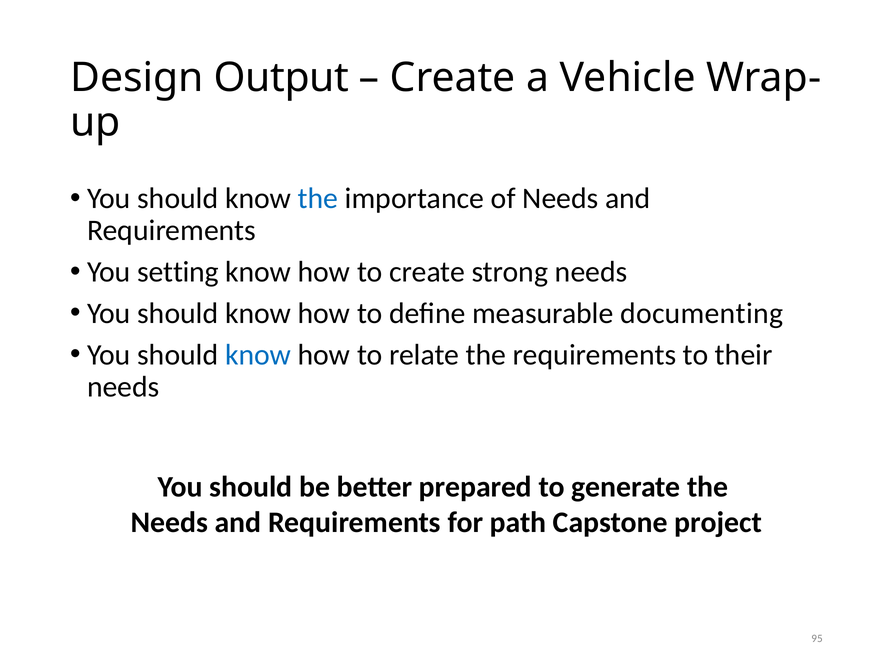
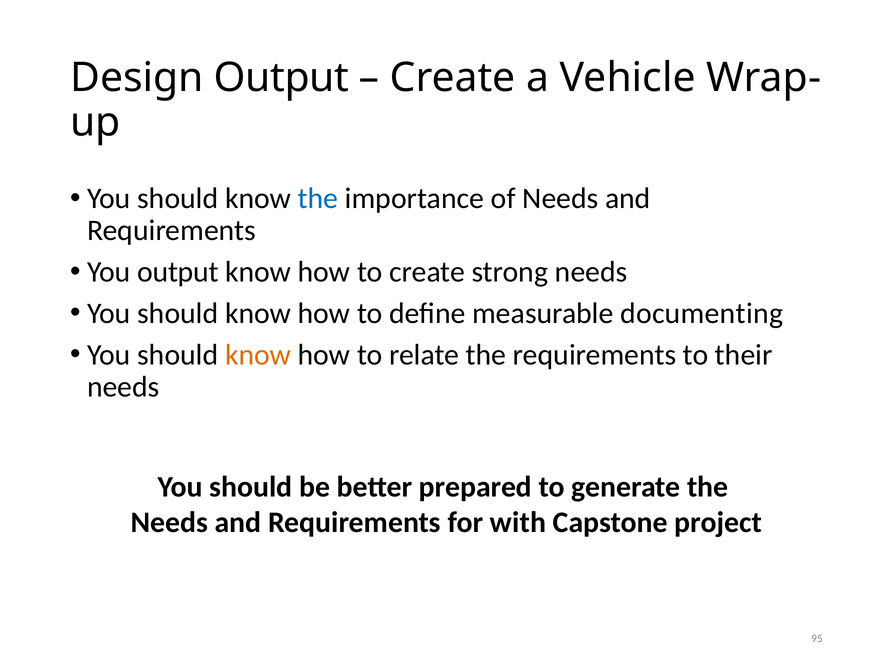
You setting: setting -> output
know at (258, 355) colour: blue -> orange
path: path -> with
